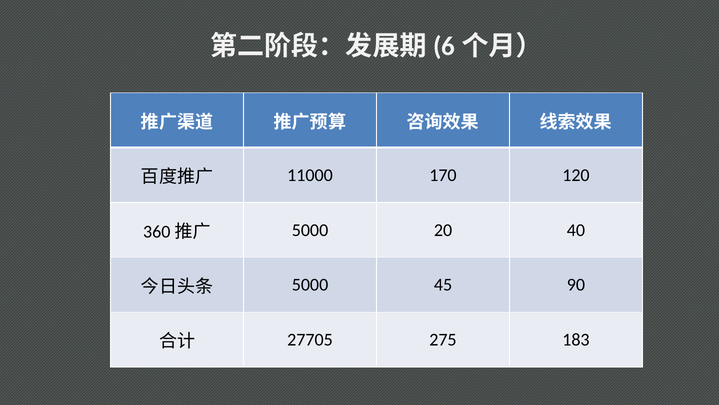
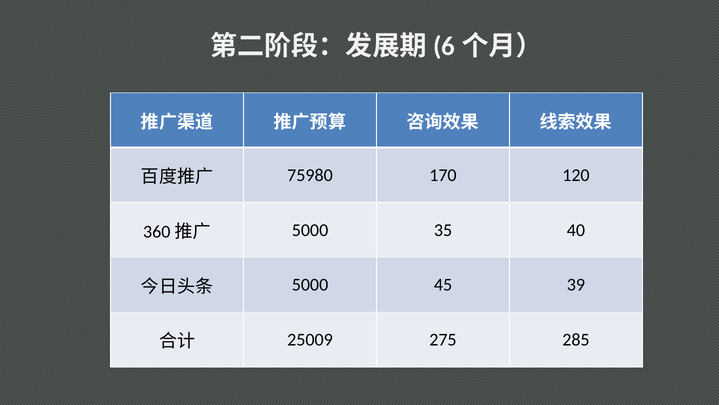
11000: 11000 -> 75980
20: 20 -> 35
90: 90 -> 39
27705: 27705 -> 25009
183: 183 -> 285
